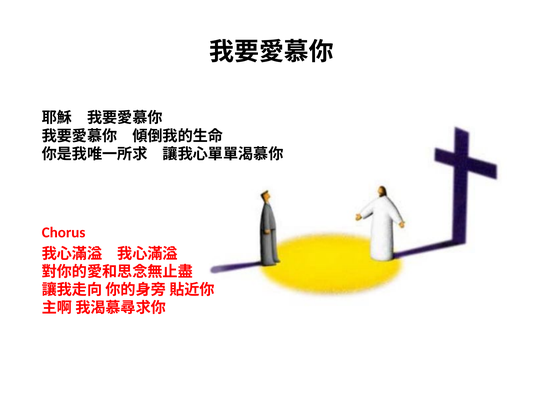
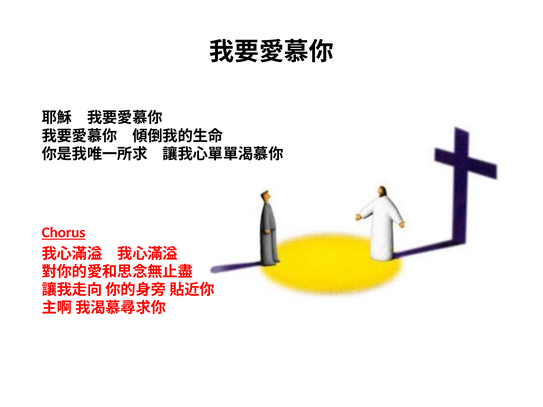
Chorus underline: none -> present
